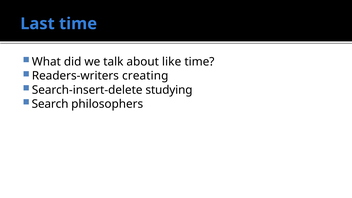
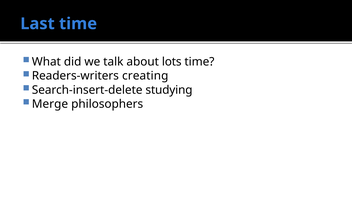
like: like -> lots
Search: Search -> Merge
